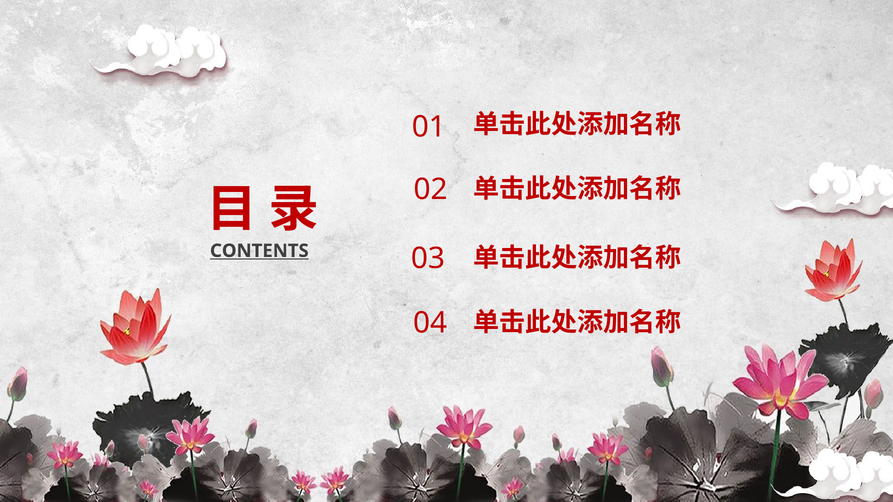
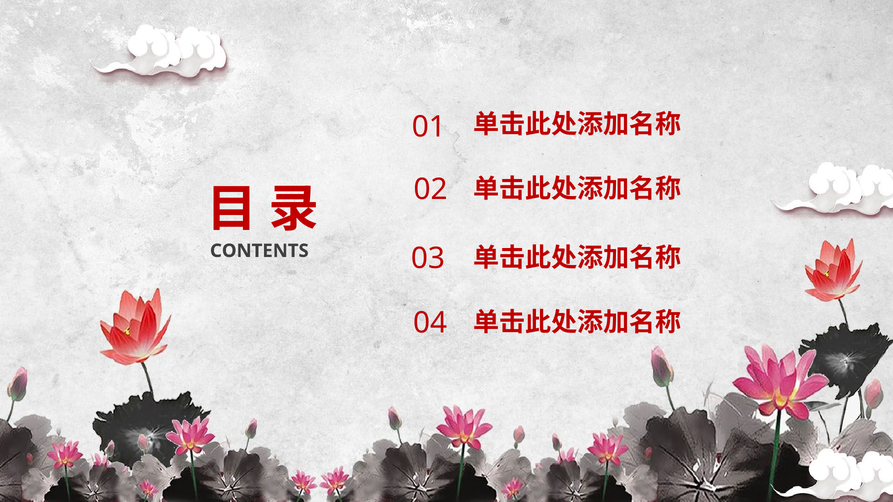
CONTENTS underline: present -> none
